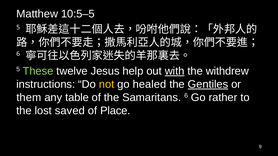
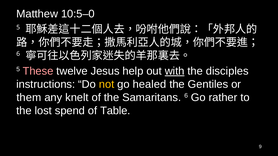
10:5–5: 10:5–5 -> 10:5–0
These colour: light green -> pink
withdrew: withdrew -> disciples
Gentiles underline: present -> none
table: table -> knelt
saved: saved -> spend
Place: Place -> Table
